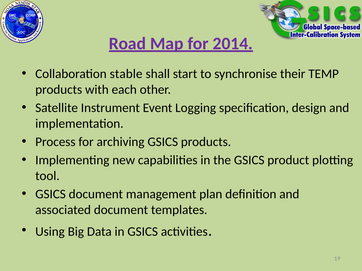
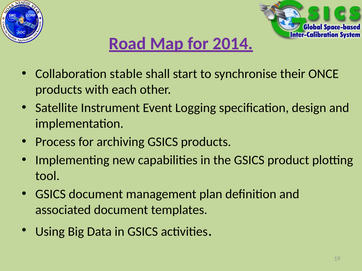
TEMP: TEMP -> ONCE
